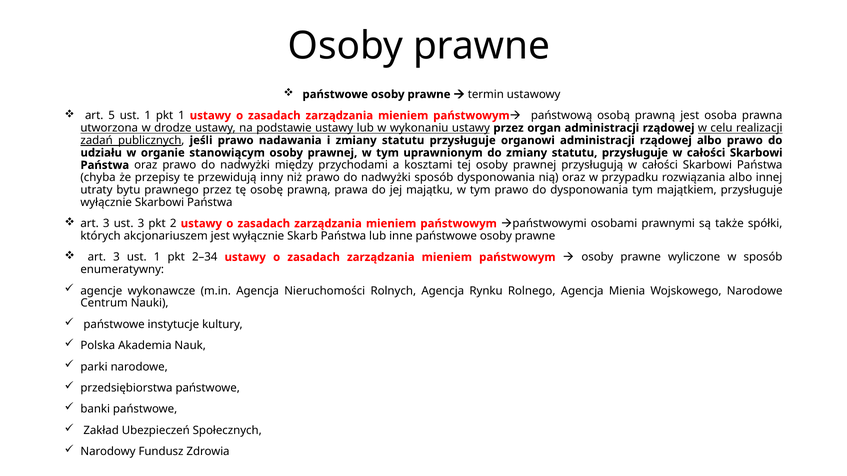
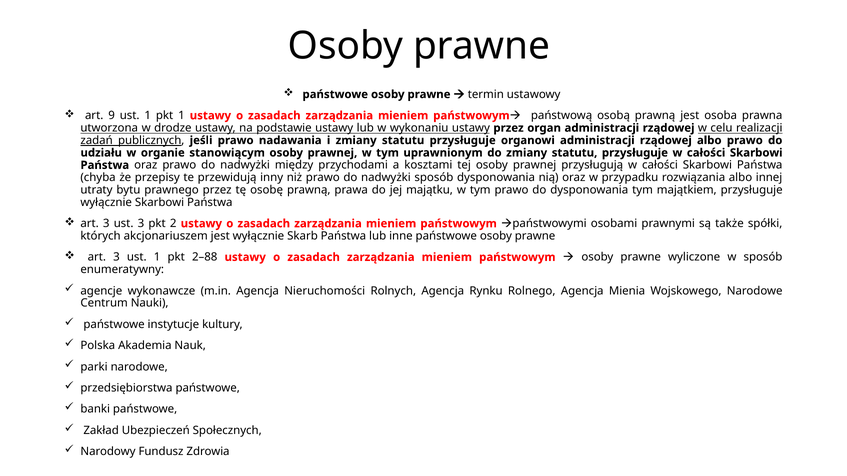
5: 5 -> 9
2–34: 2–34 -> 2–88
